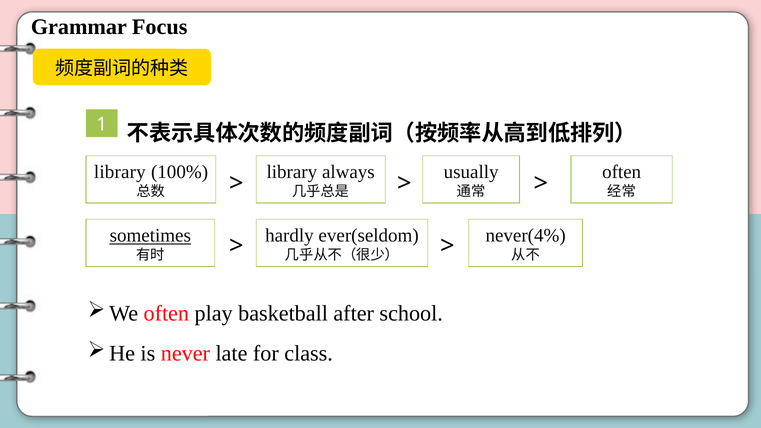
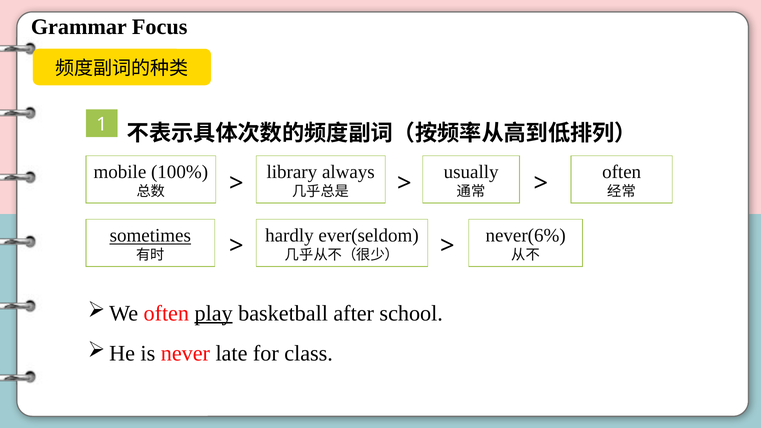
library at (120, 172): library -> mobile
never(4%: never(4% -> never(6%
play underline: none -> present
